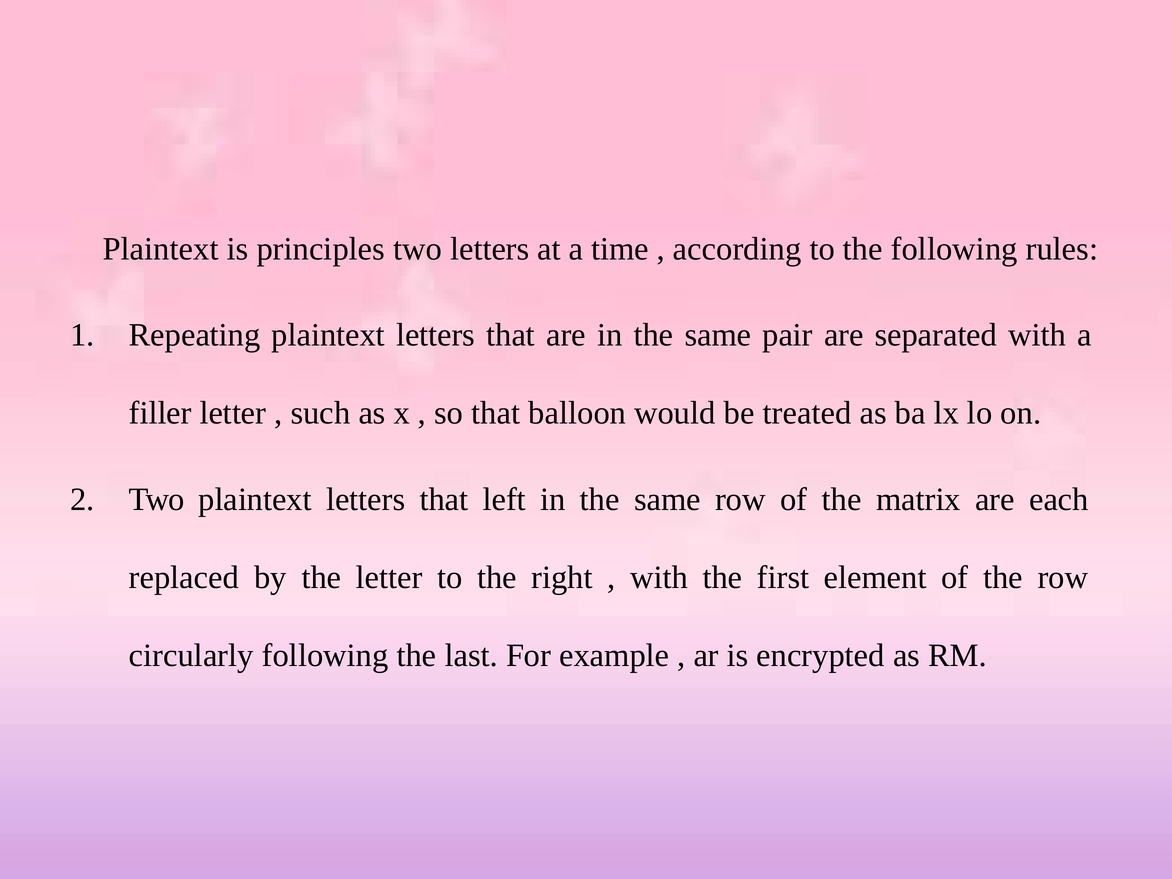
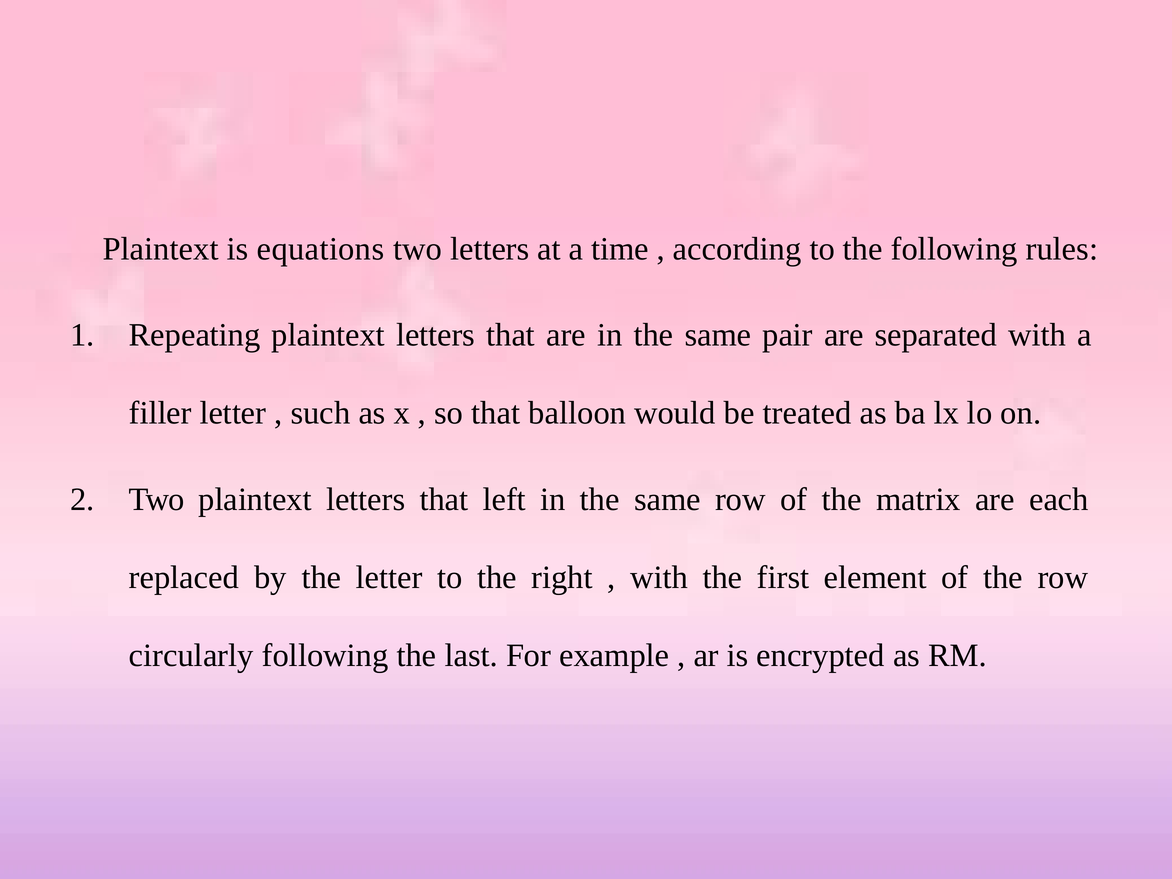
principles: principles -> equations
